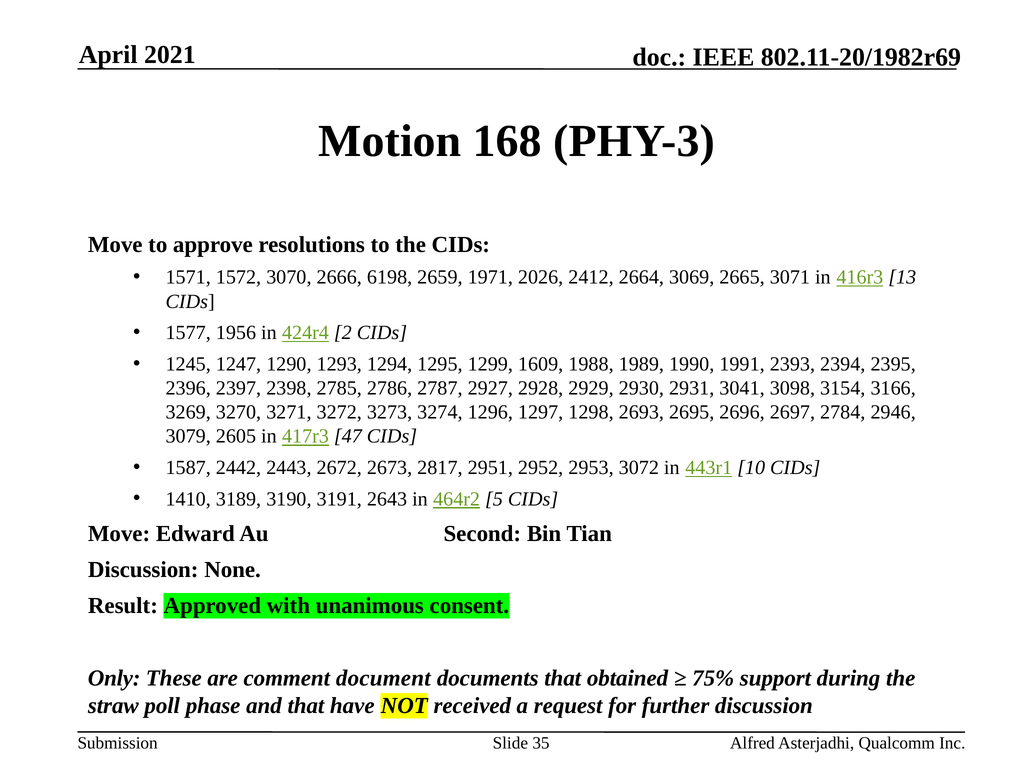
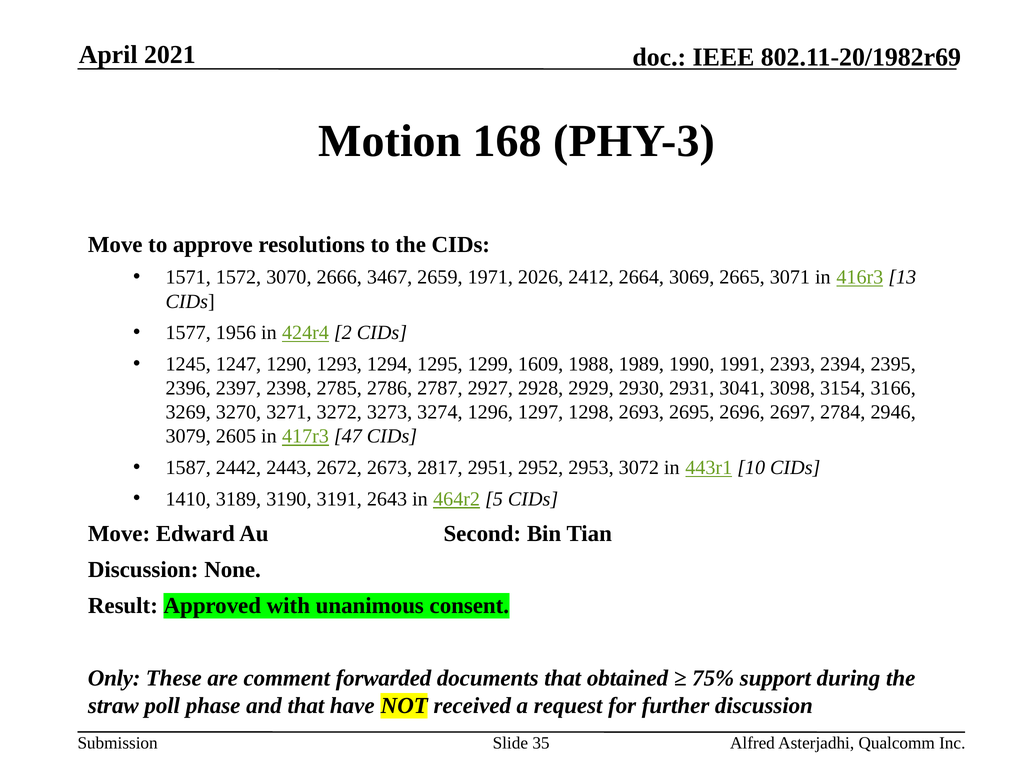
6198: 6198 -> 3467
document: document -> forwarded
